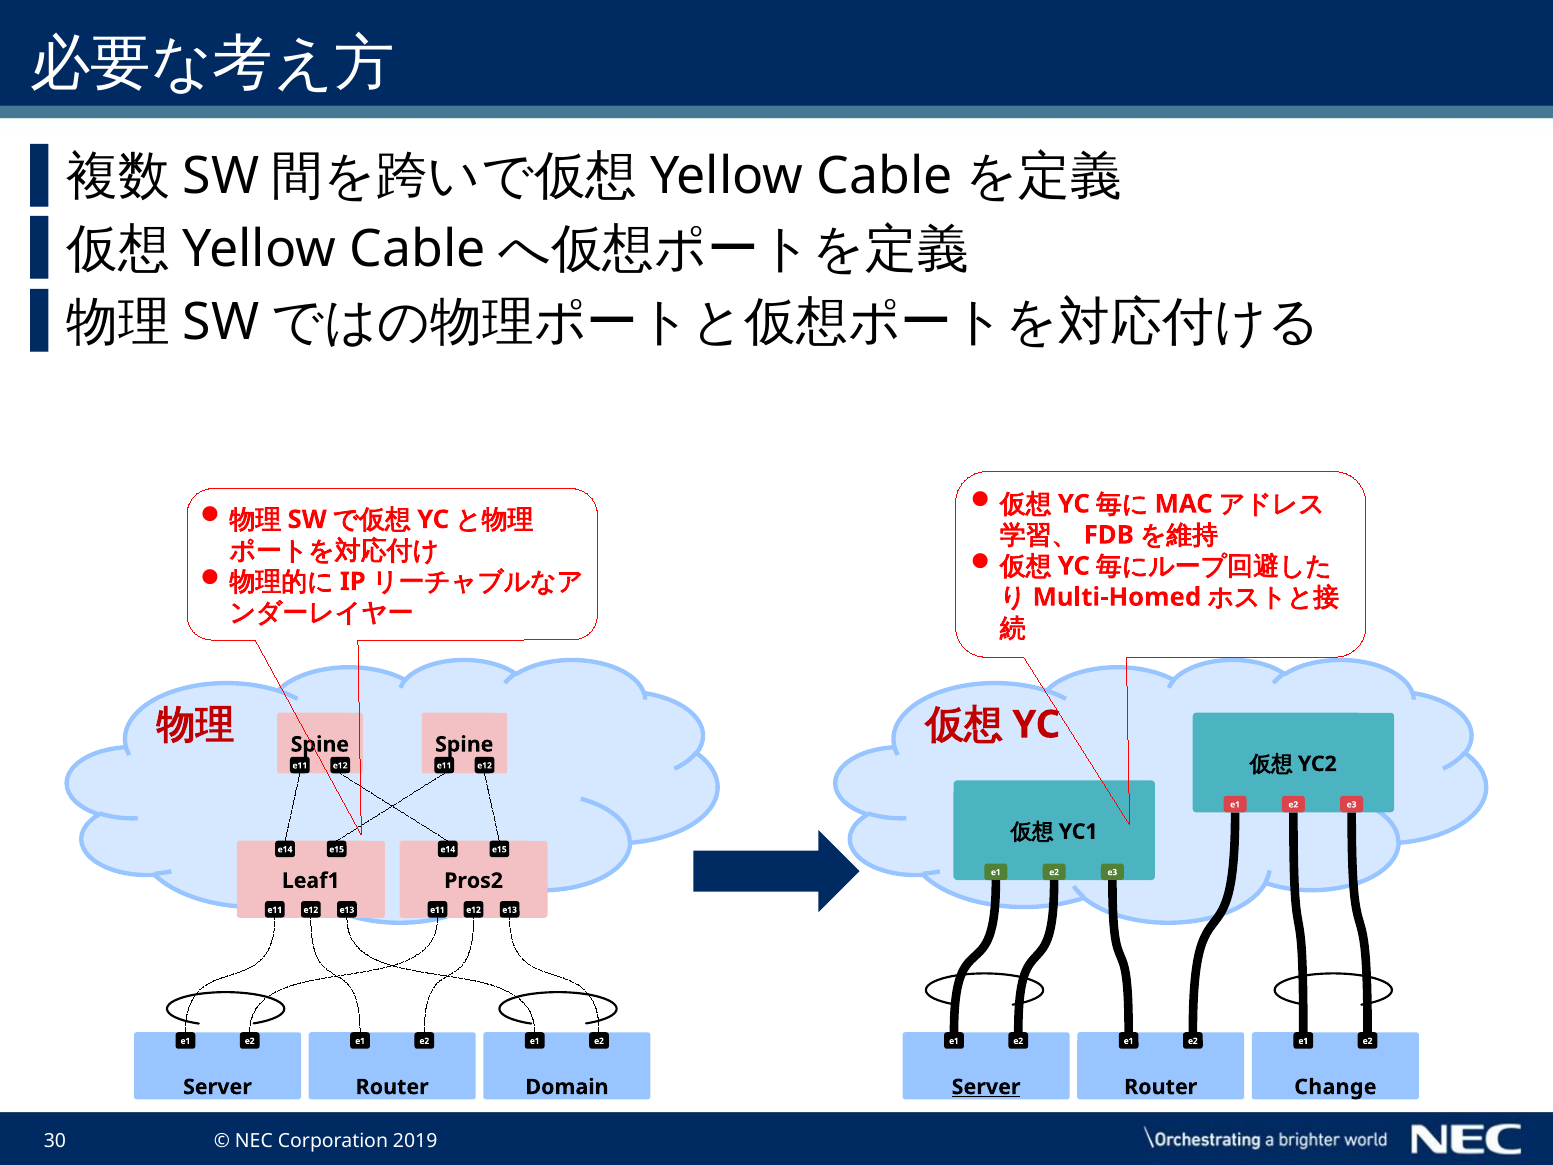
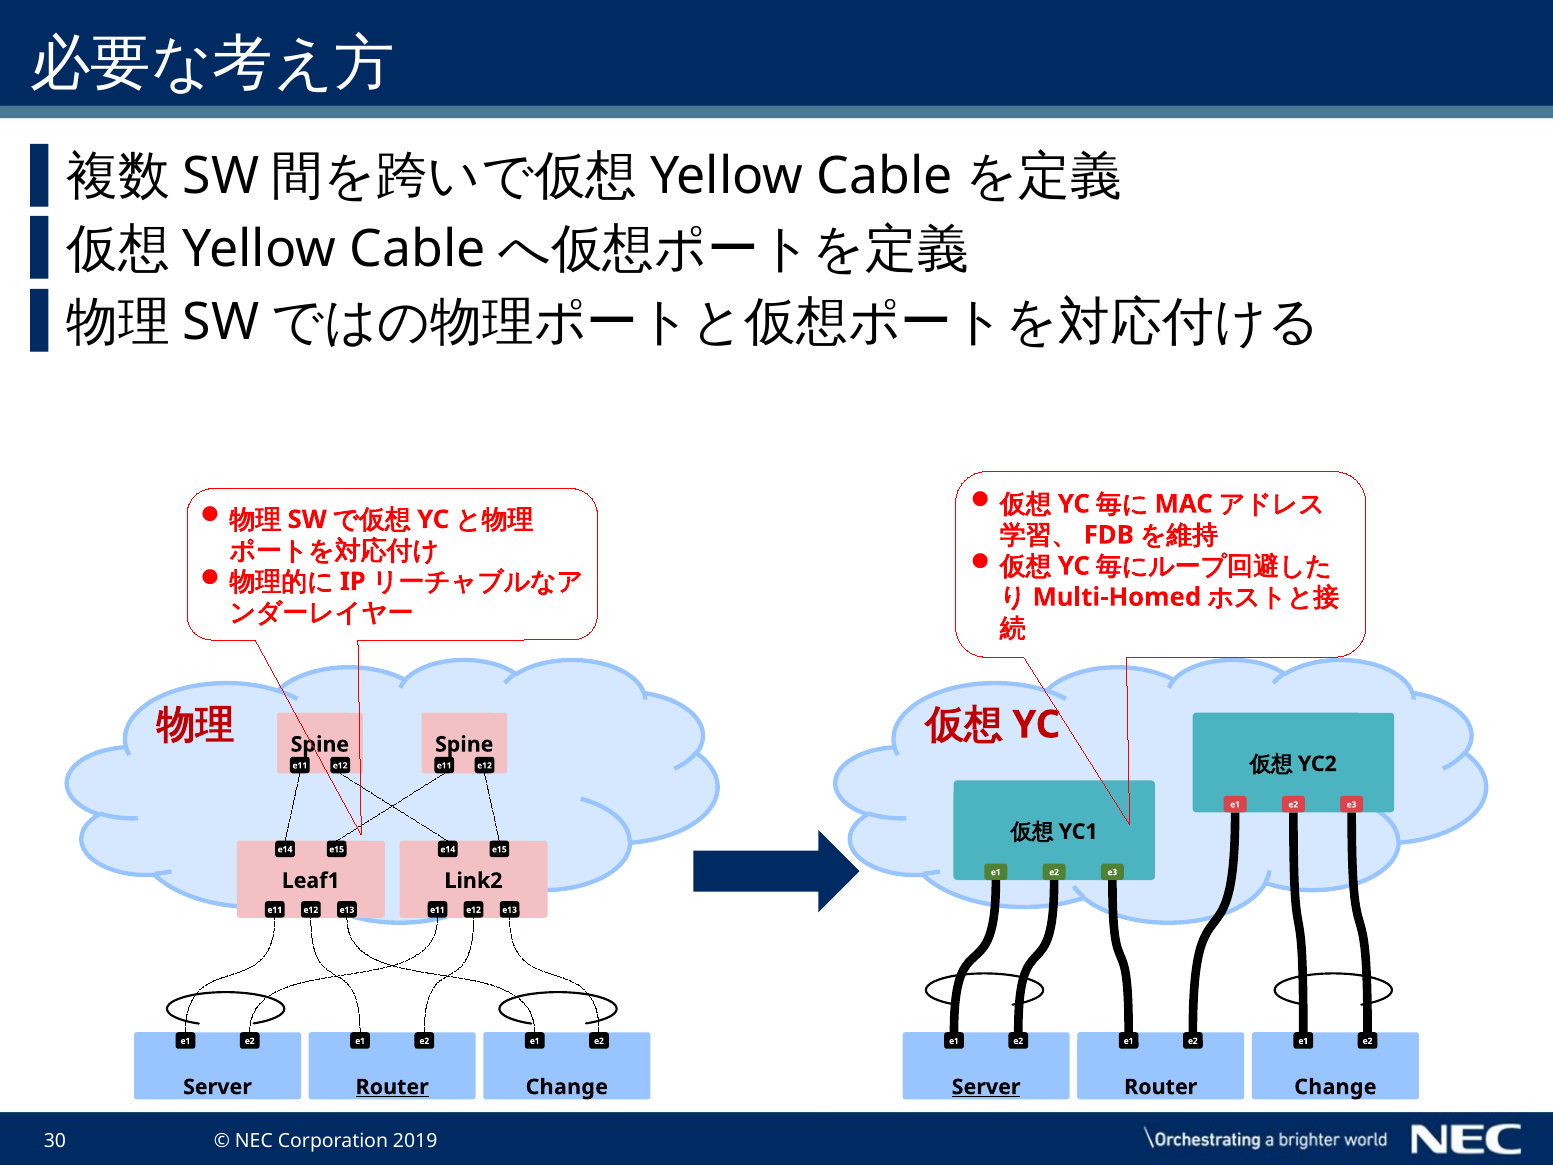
Pros2: Pros2 -> Link2
Router at (392, 1087) underline: none -> present
Domain at (567, 1087): Domain -> Change
